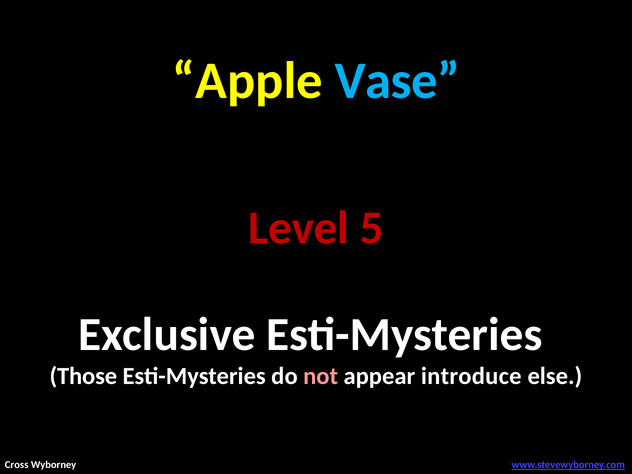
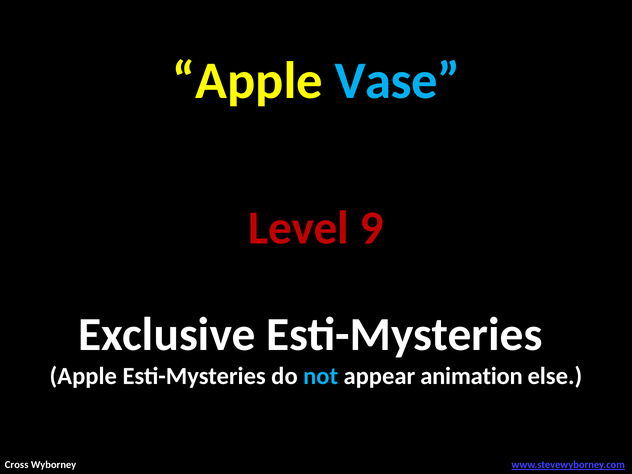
5: 5 -> 9
Those at (83, 376): Those -> Apple
not colour: pink -> light blue
introduce: introduce -> animation
